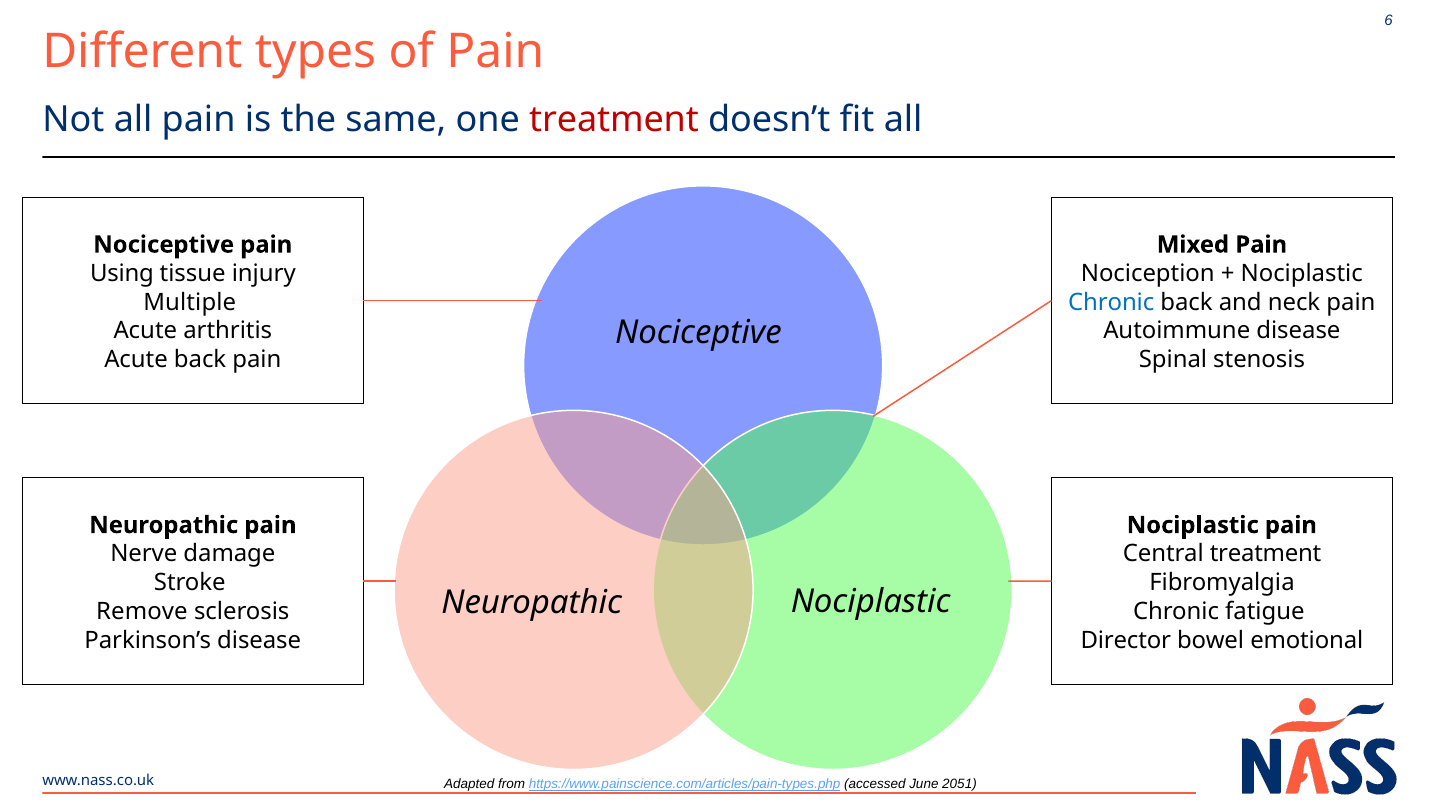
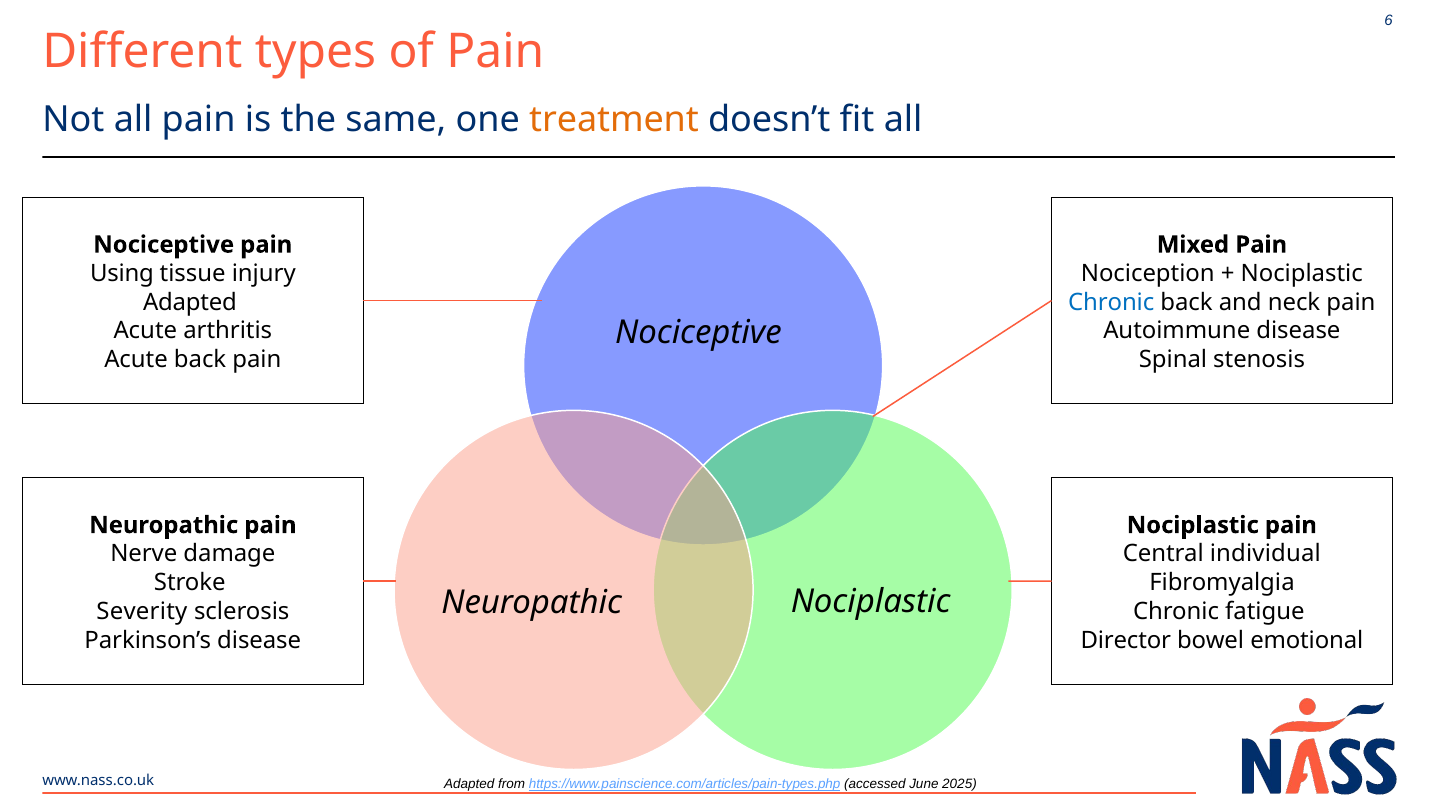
treatment at (614, 119) colour: red -> orange
Multiple at (190, 302): Multiple -> Adapted
Central treatment: treatment -> individual
Remove: Remove -> Severity
2051: 2051 -> 2025
